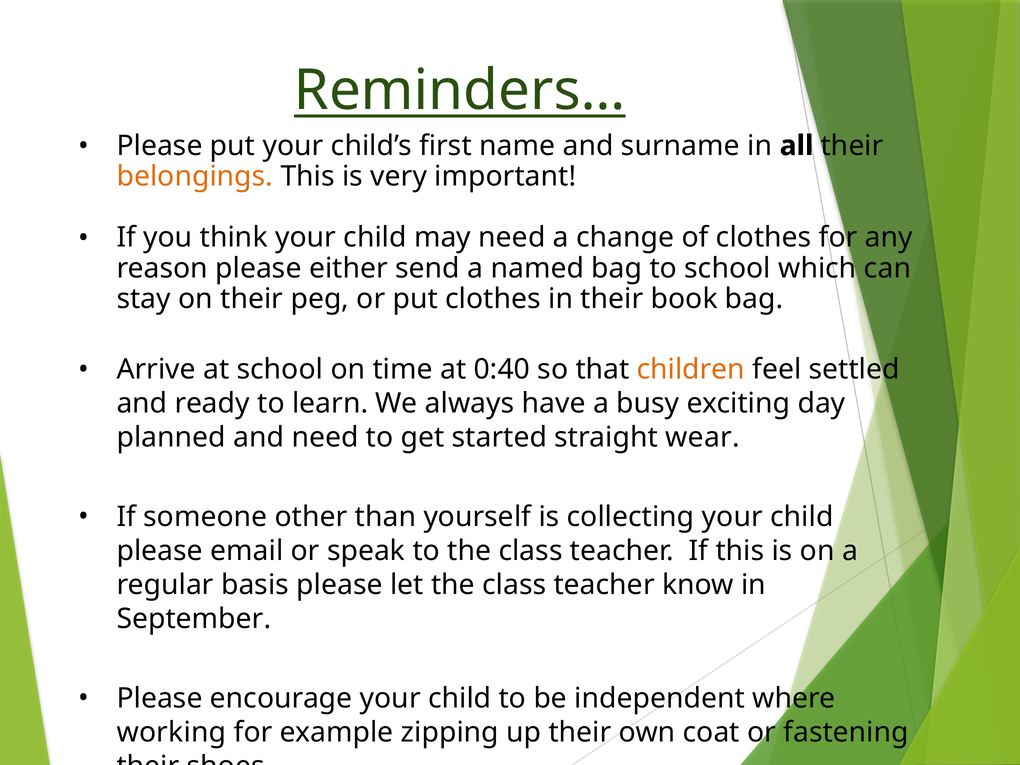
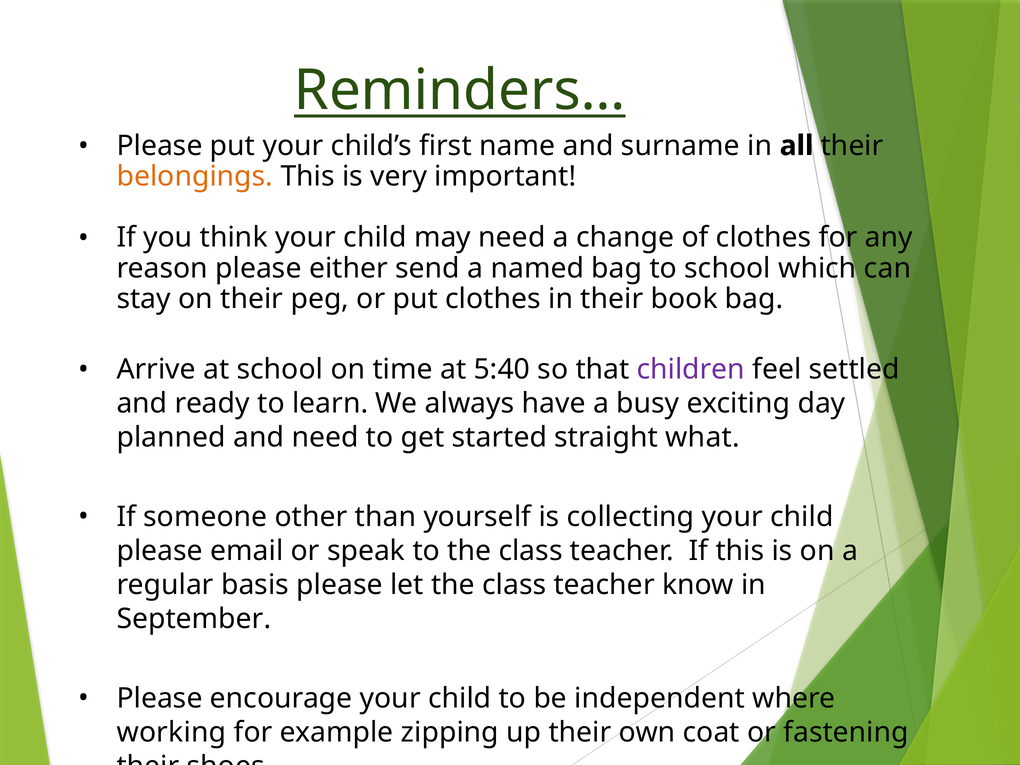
0:40: 0:40 -> 5:40
children colour: orange -> purple
wear: wear -> what
